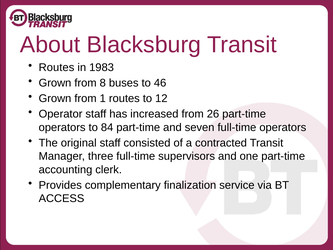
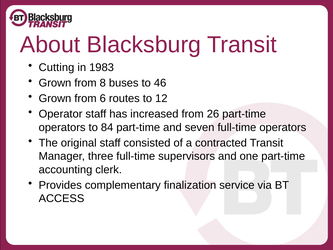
Routes at (56, 67): Routes -> Cutting
1: 1 -> 6
